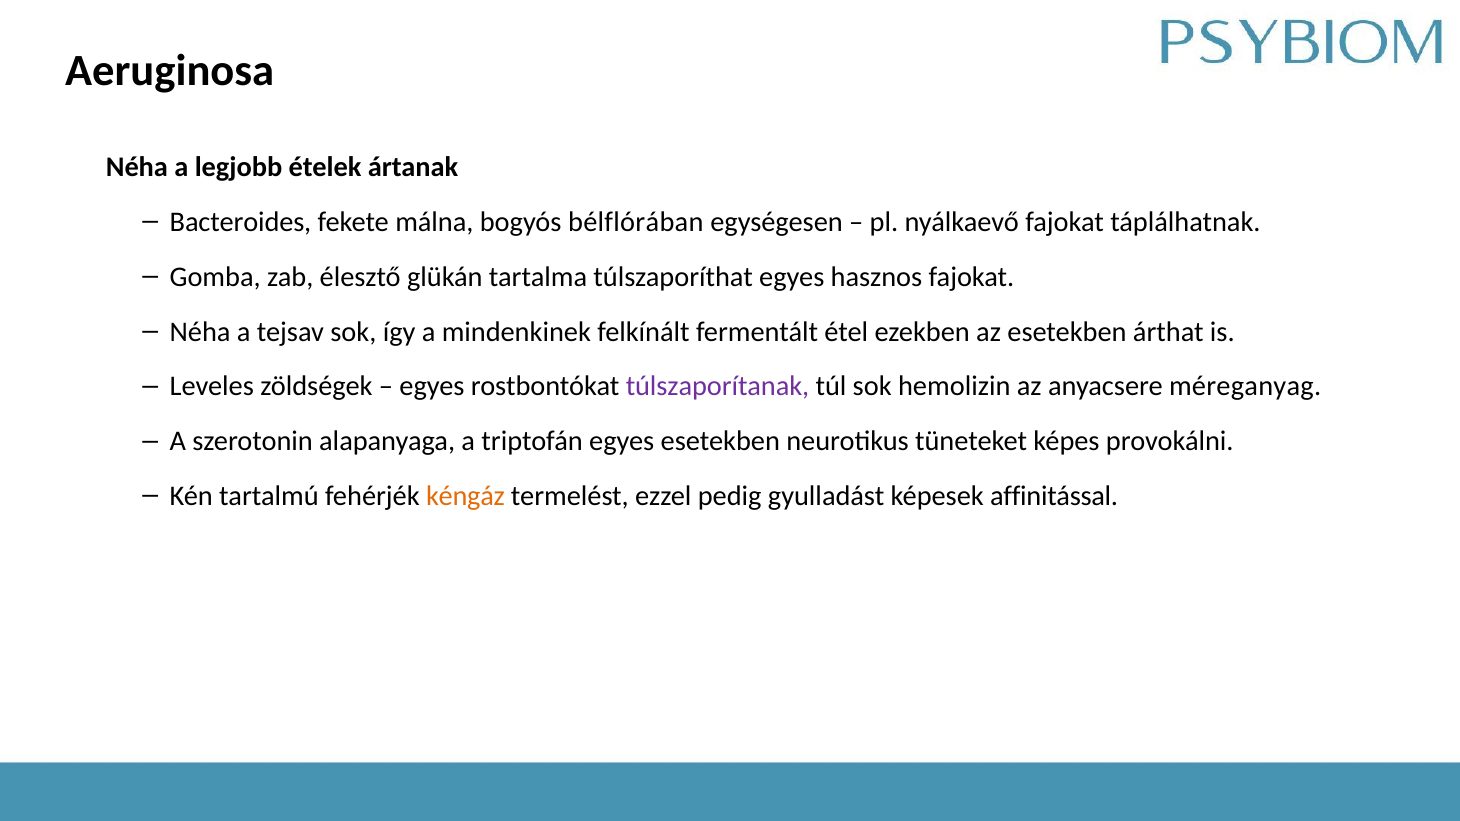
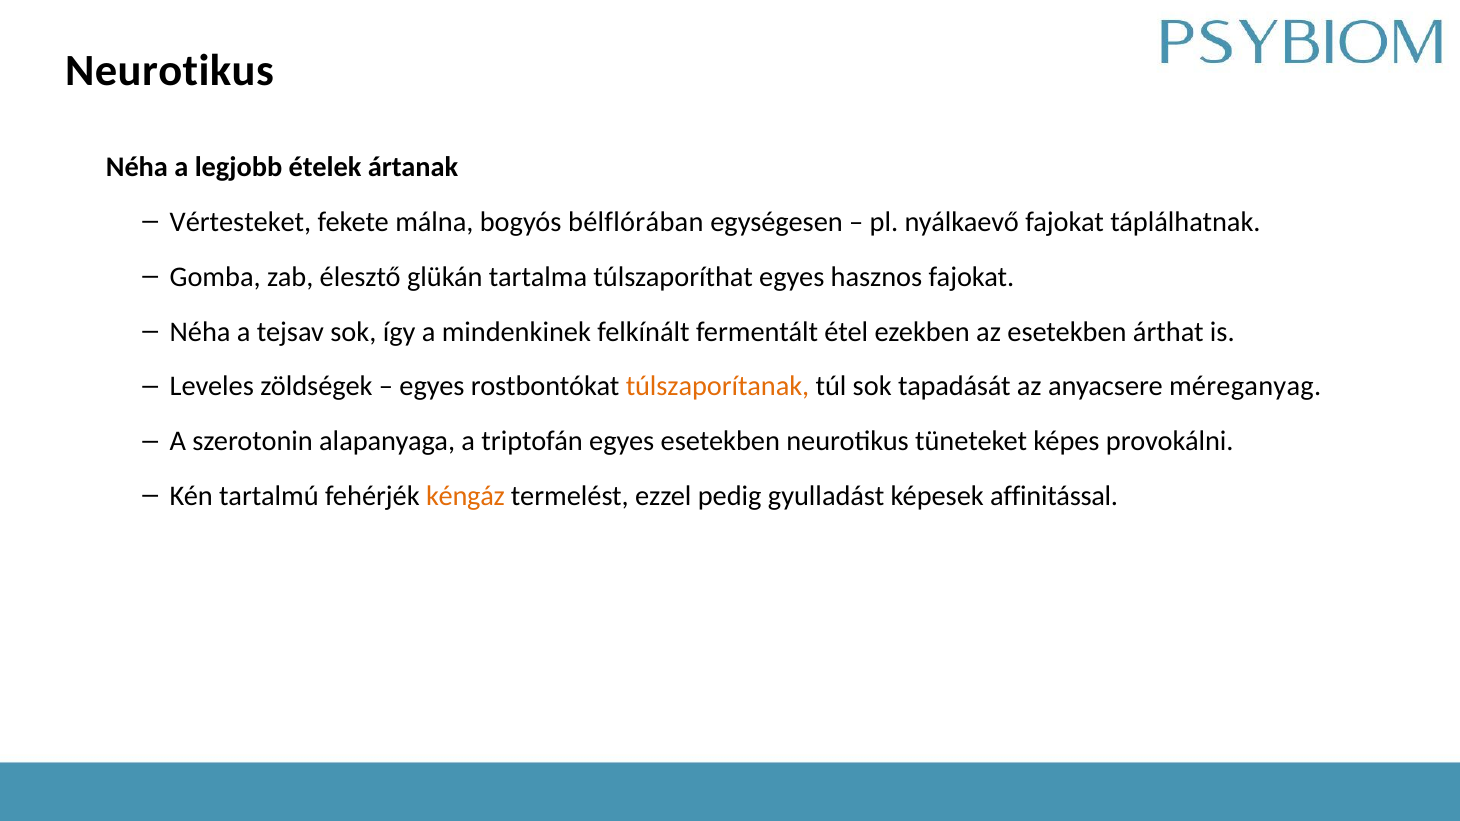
Aeruginosa at (170, 71): Aeruginosa -> Neurotikus
Bacteroides: Bacteroides -> Vértesteket
túlszaporítanak colour: purple -> orange
hemolizin: hemolizin -> tapadását
